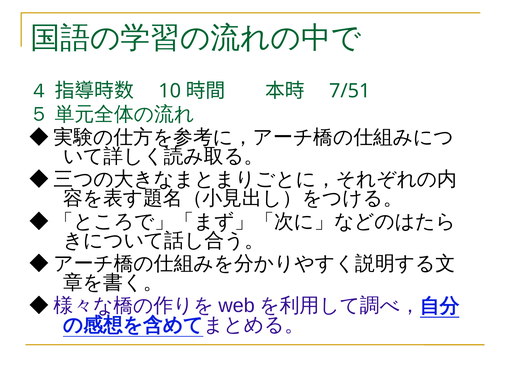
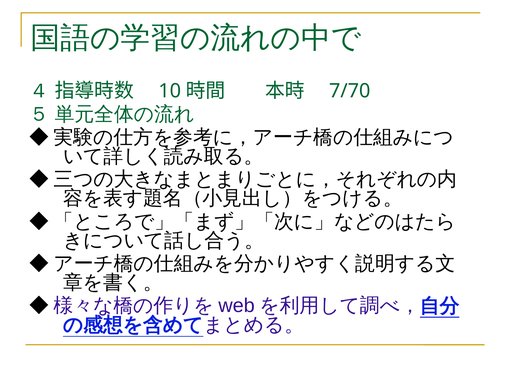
7/51: 7/51 -> 7/70
